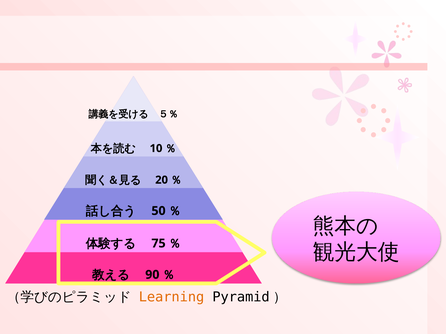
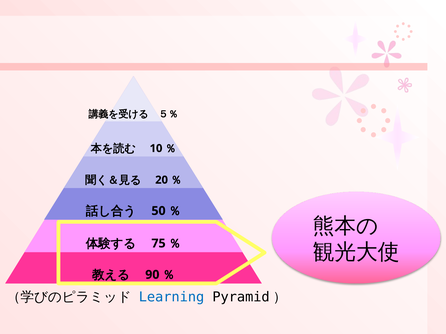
Learning colour: orange -> blue
